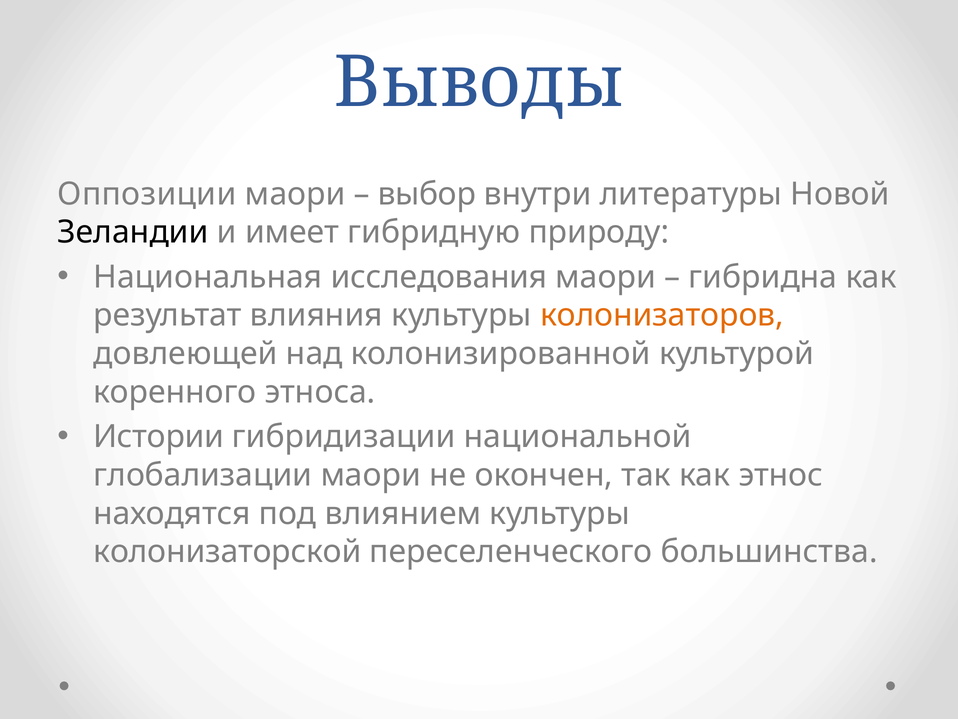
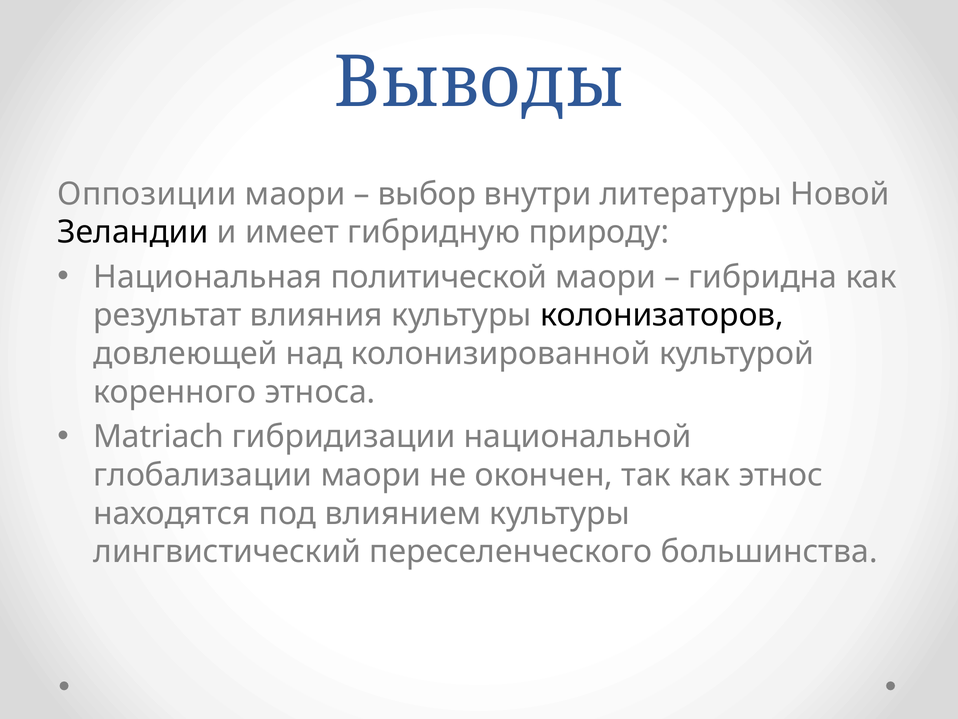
исследования: исследования -> политической
колонизаторов colour: orange -> black
Истории: Истории -> Matriach
колонизаторской: колонизаторской -> лингвистический
